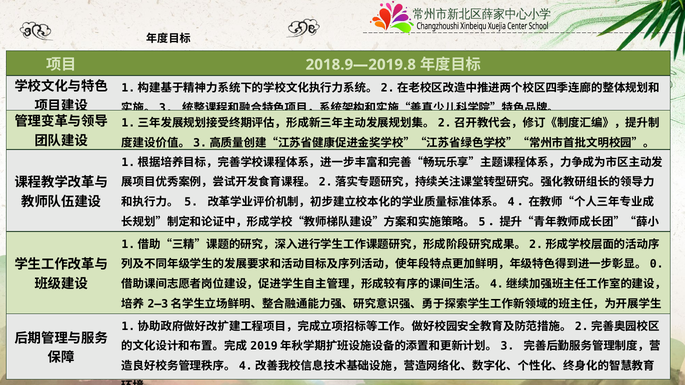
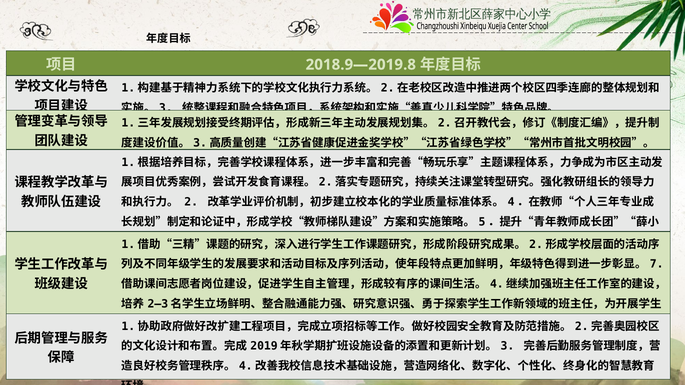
5: 5 -> 2
0: 0 -> 7
